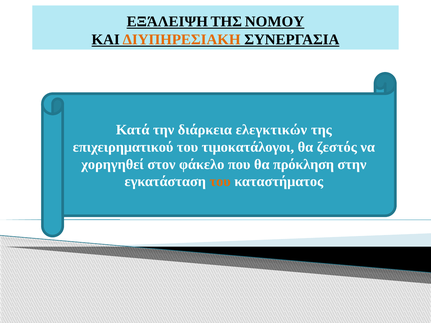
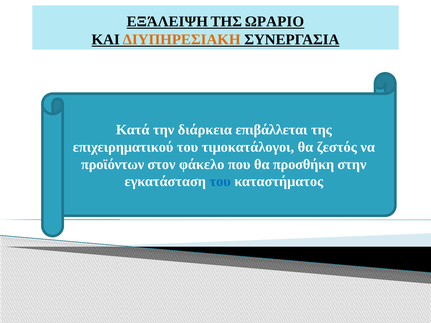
ΝΟΜΟΥ: ΝΟΜΟΥ -> ΩΡΑΡΙΟ
ελεγκτικών: ελεγκτικών -> επιβάλλεται
χορηγηθεί: χορηγηθεί -> προϊόντων
πρόκληση: πρόκληση -> προσθήκη
του at (220, 182) colour: orange -> blue
